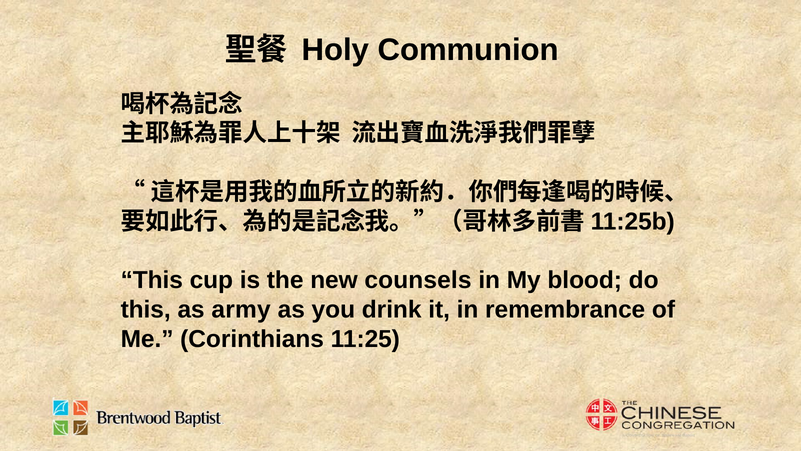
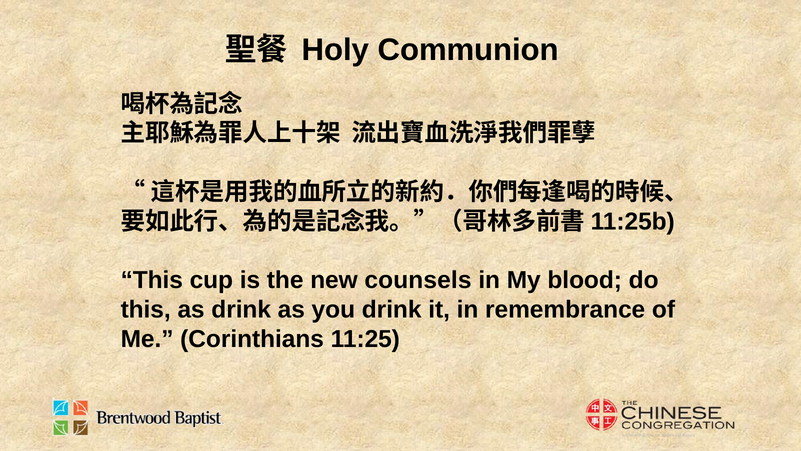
as army: army -> drink
